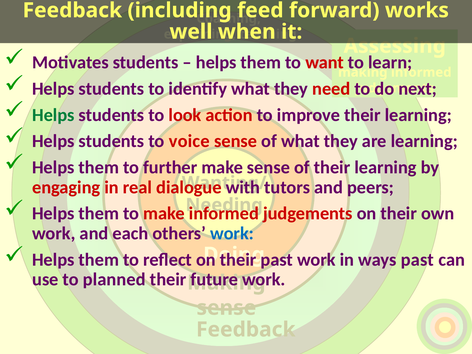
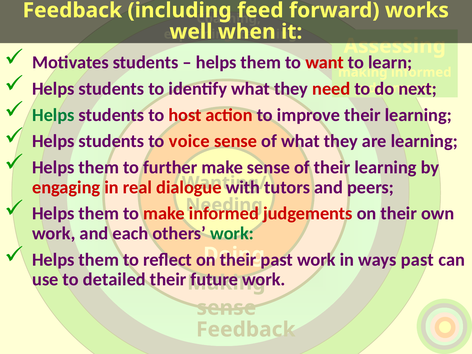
look: look -> host
work at (232, 233) colour: blue -> green
planned: planned -> detailed
